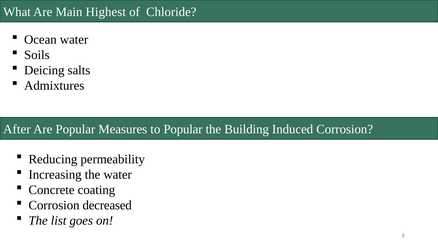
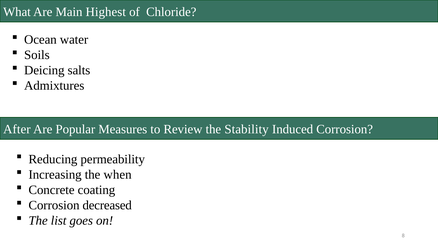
to Popular: Popular -> Review
Building: Building -> Stability
the water: water -> when
